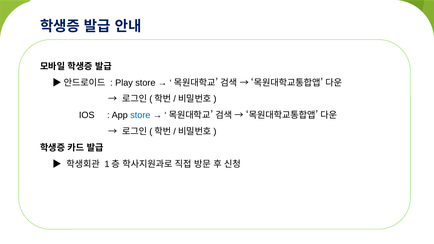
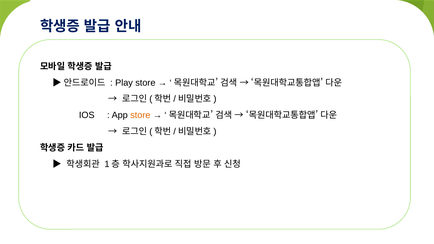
store at (140, 115) colour: blue -> orange
